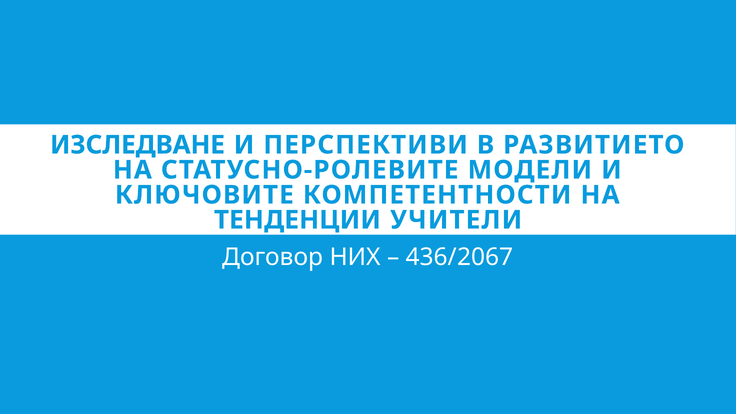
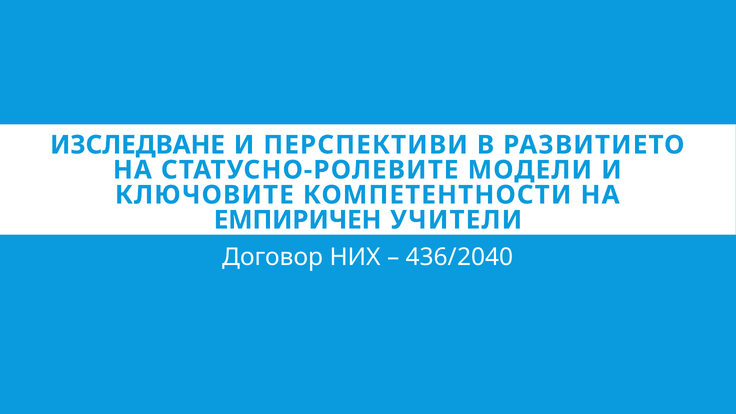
ТЕНДЕНЦИИ: ТЕНДЕНЦИИ -> ЕМПИРИЧЕН
436/2067: 436/2067 -> 436/2040
